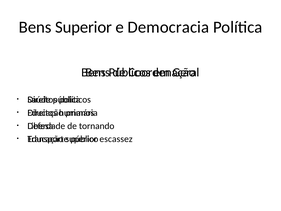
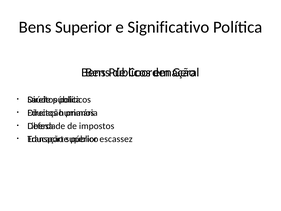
Democracia: Democracia -> Significativo
tornando: tornando -> impostos
